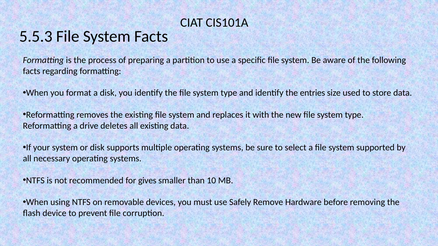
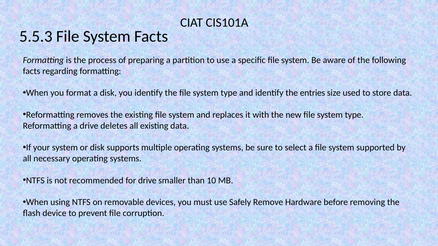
for gives: gives -> drive
